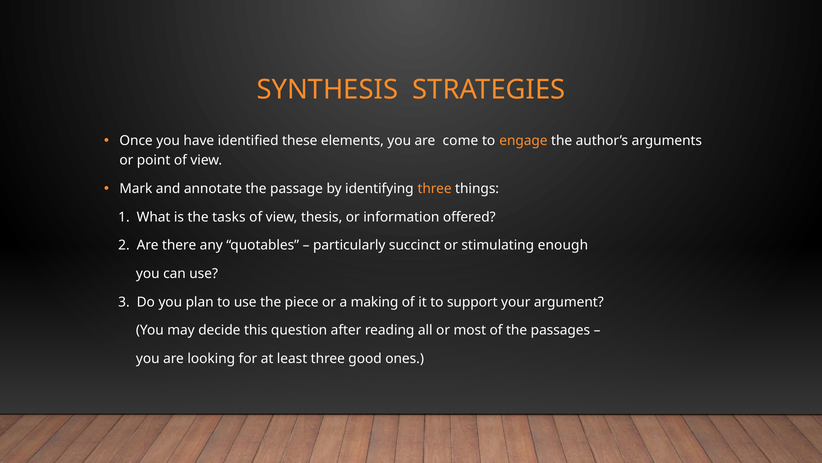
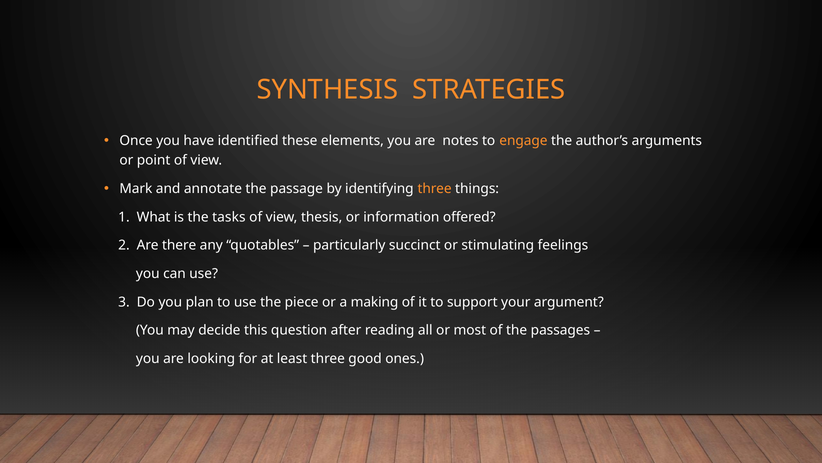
come: come -> notes
enough: enough -> feelings
